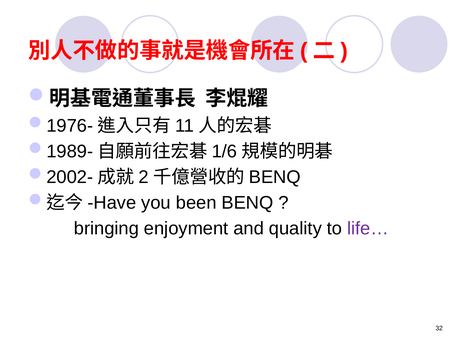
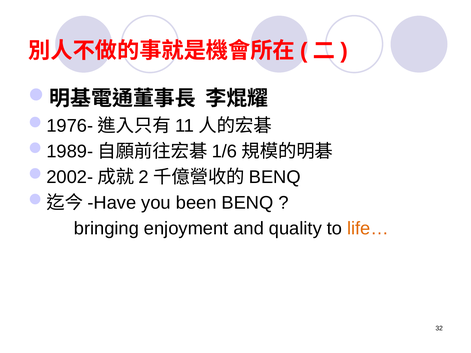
life… colour: purple -> orange
